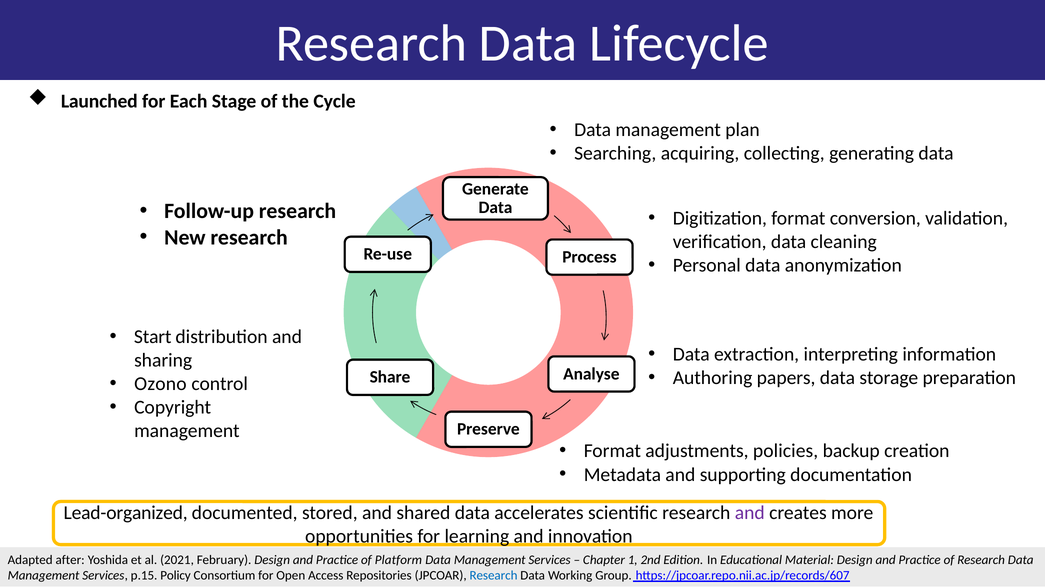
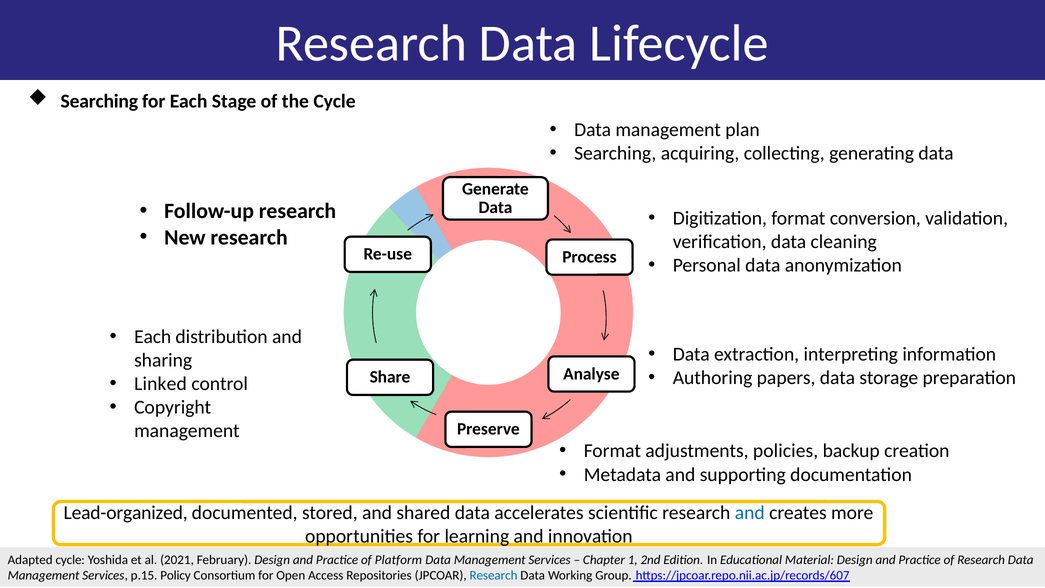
Launched at (99, 101): Launched -> Searching
Start at (153, 337): Start -> Each
Ozono: Ozono -> Linked
and at (750, 513) colour: purple -> blue
Adapted after: after -> cycle
